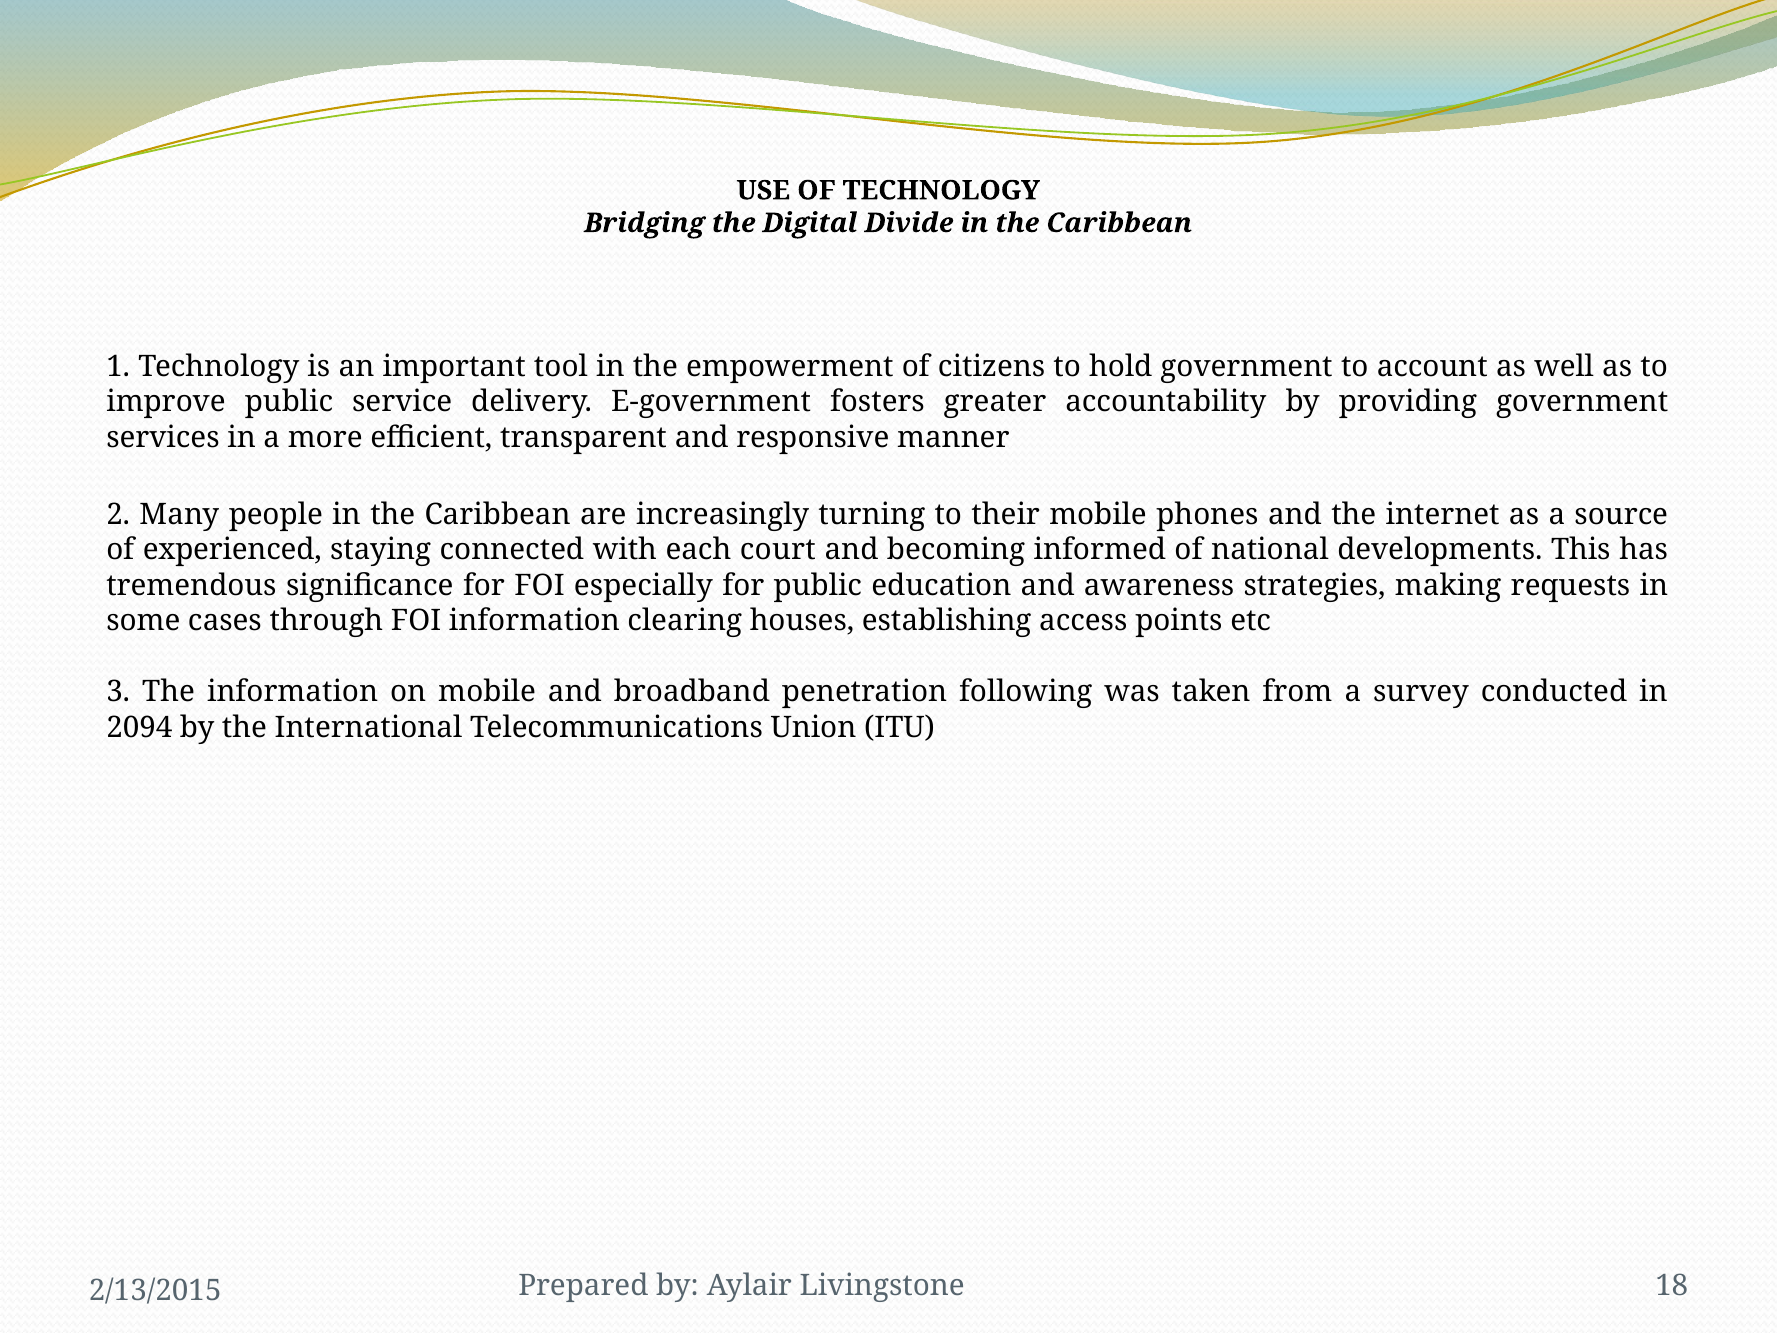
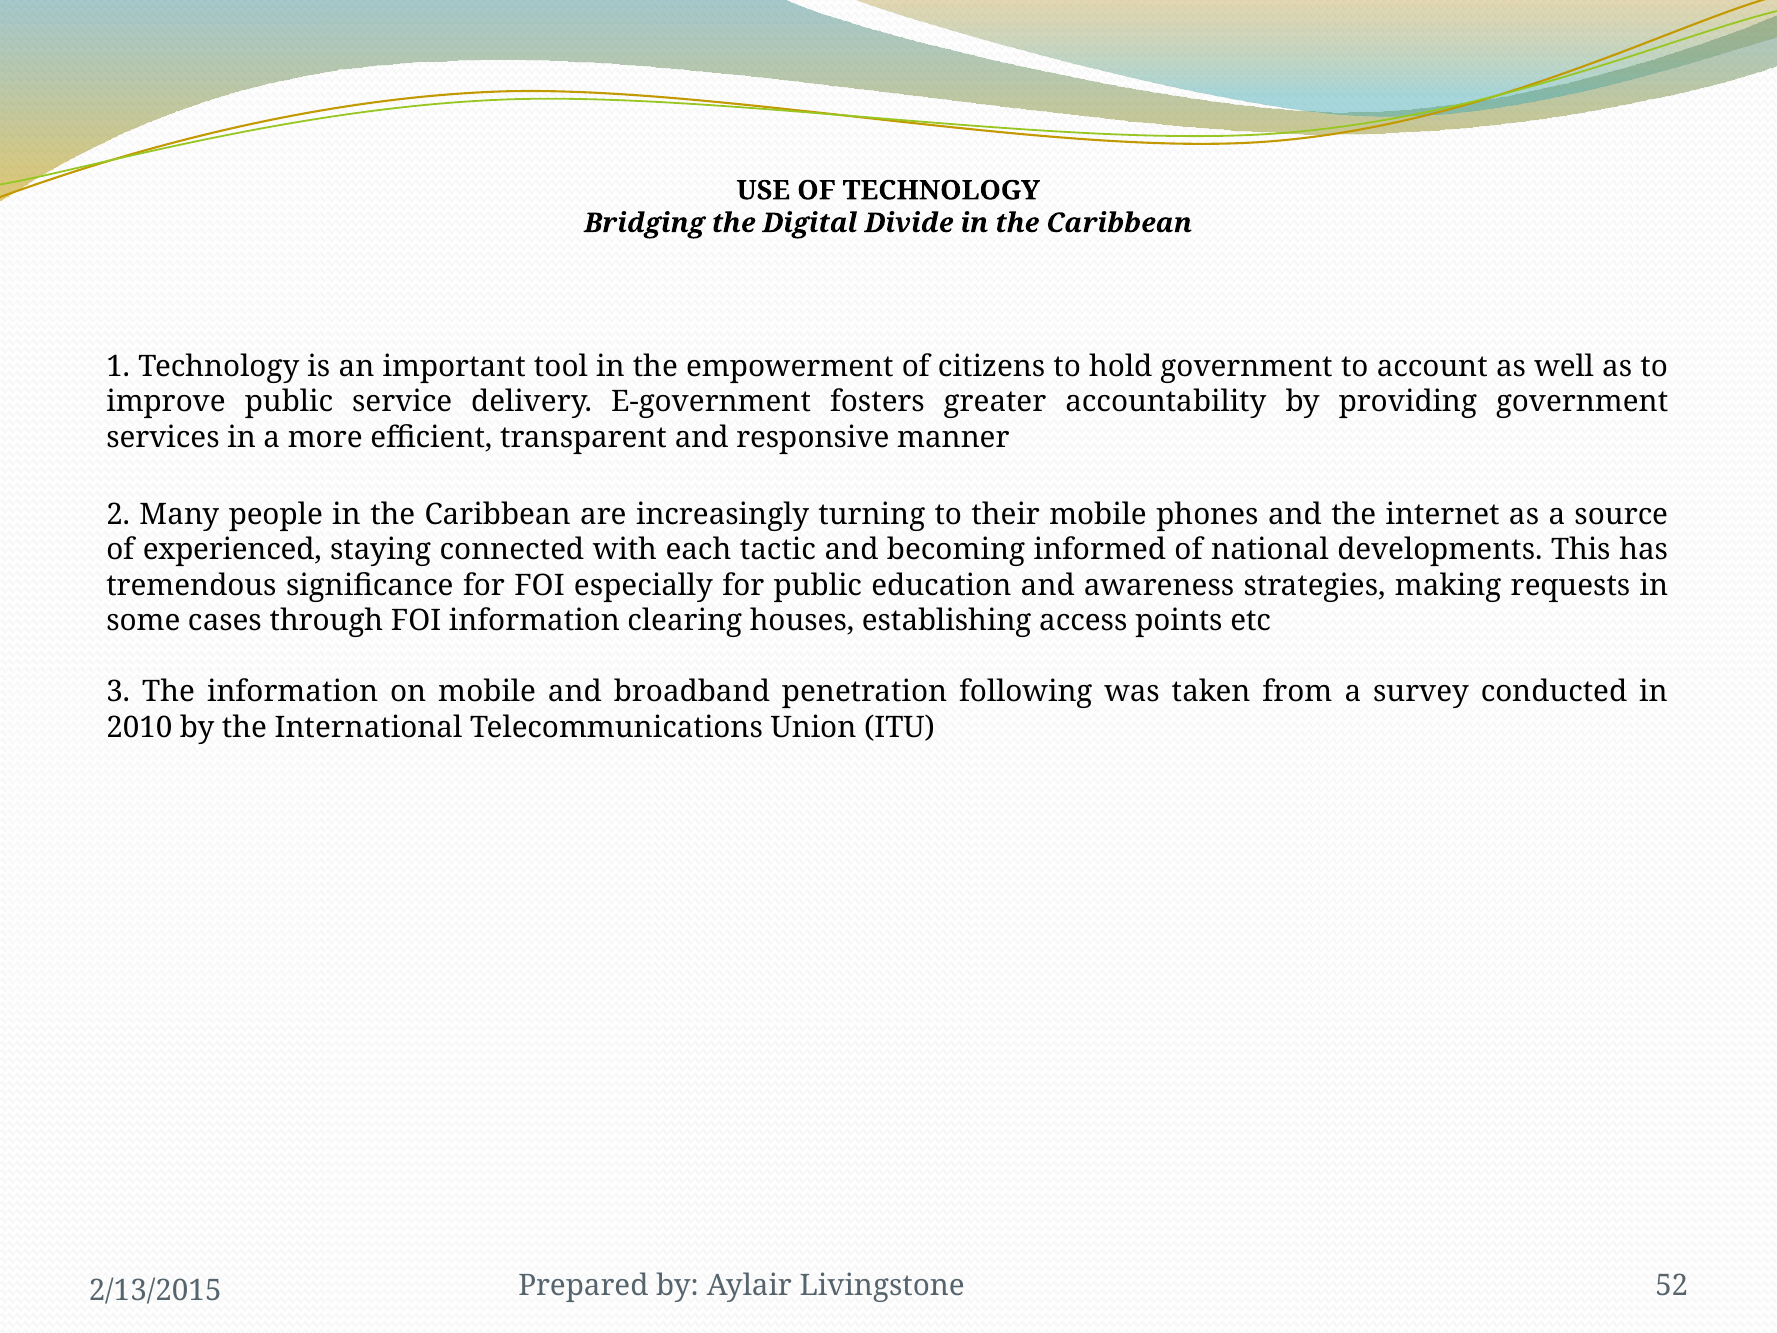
court: court -> tactic
2094: 2094 -> 2010
18: 18 -> 52
